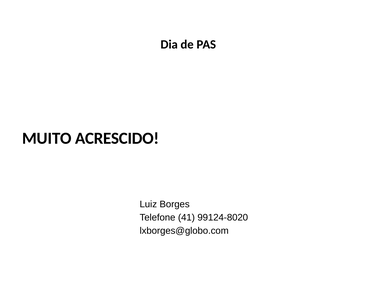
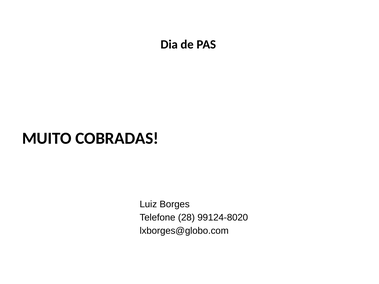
ACRESCIDO: ACRESCIDO -> COBRADAS
41: 41 -> 28
